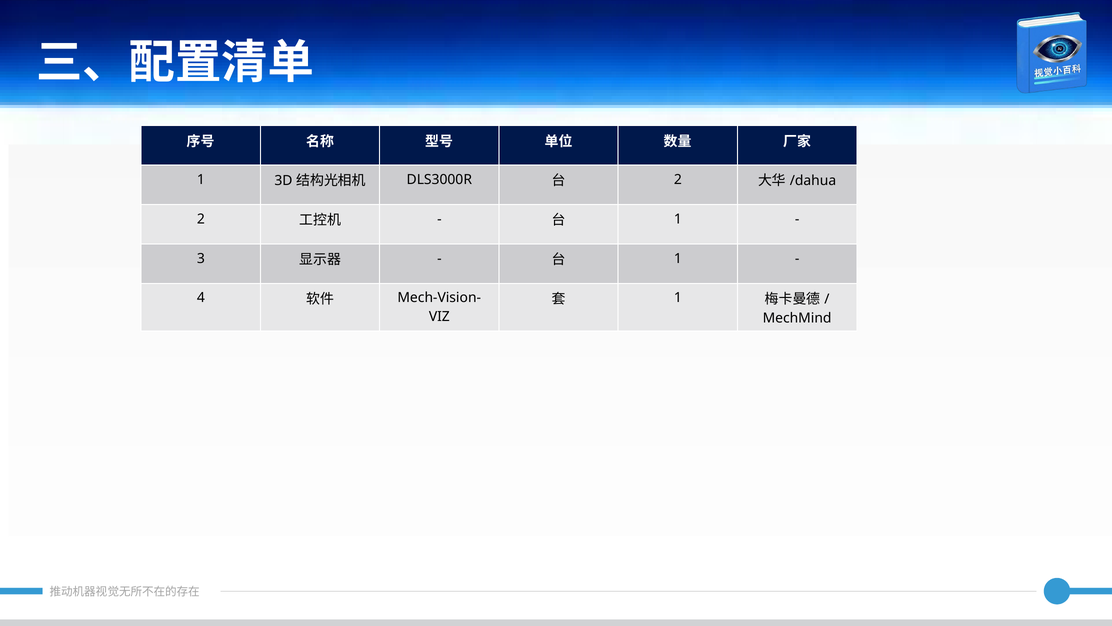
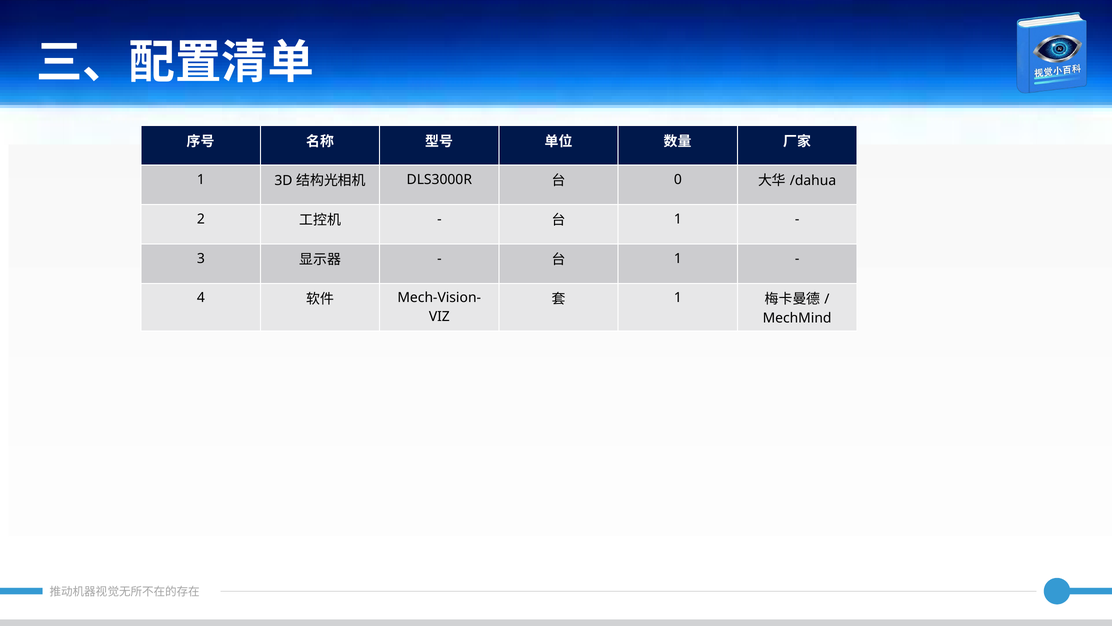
2 at (678, 179): 2 -> 0
